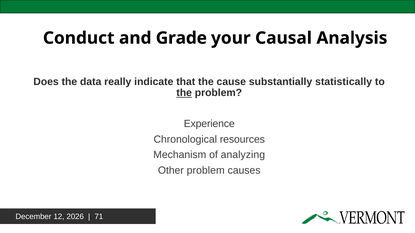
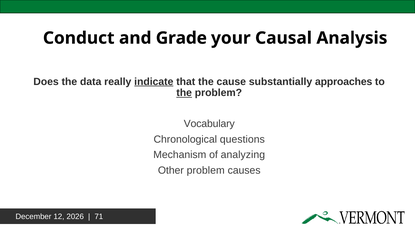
indicate underline: none -> present
statistically: statistically -> approaches
Experience: Experience -> Vocabulary
resources: resources -> questions
